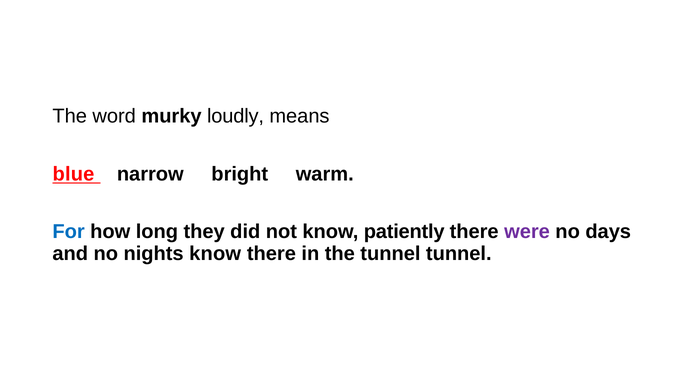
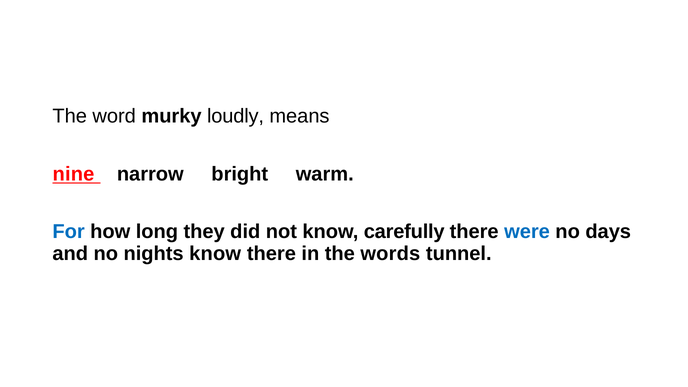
blue: blue -> nine
patiently: patiently -> carefully
were colour: purple -> blue
the tunnel: tunnel -> words
